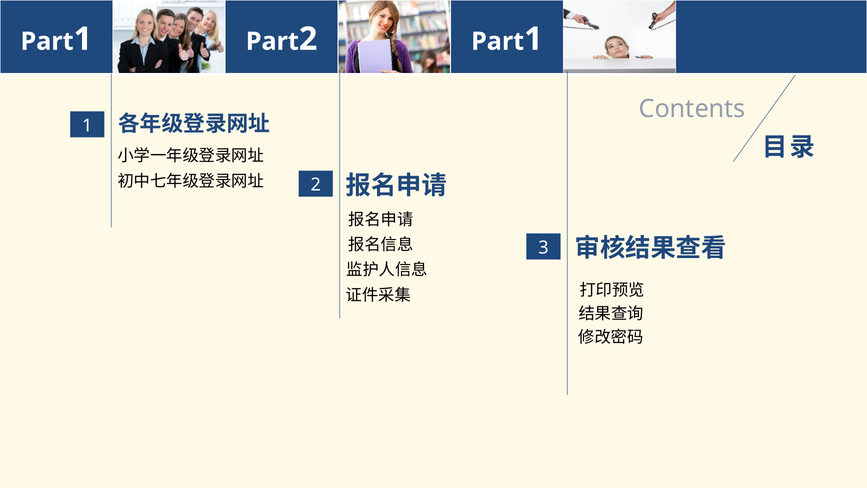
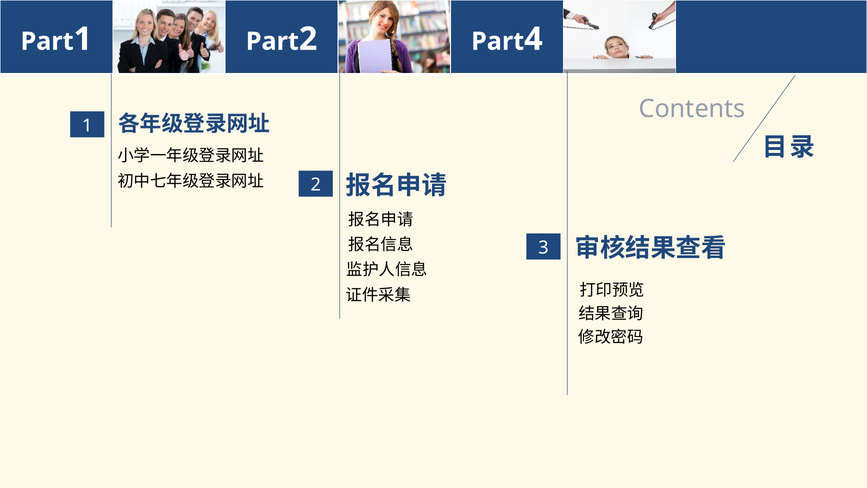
1 at (533, 39): 1 -> 4
